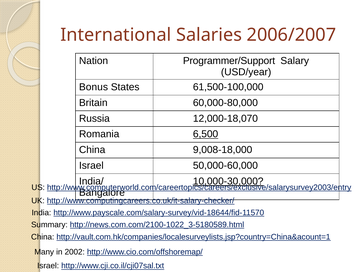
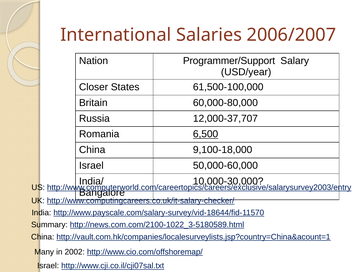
Bonus: Bonus -> Closer
12,000-18,070: 12,000-18,070 -> 12,000-37,707
9,008-18,000: 9,008-18,000 -> 9,100-18,000
10,000-30,000 underline: present -> none
